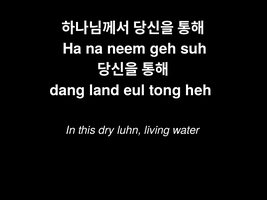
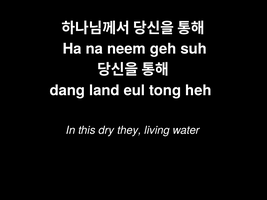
luhn: luhn -> they
